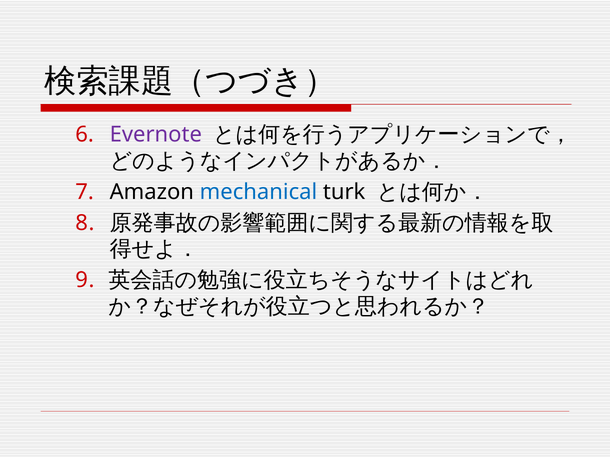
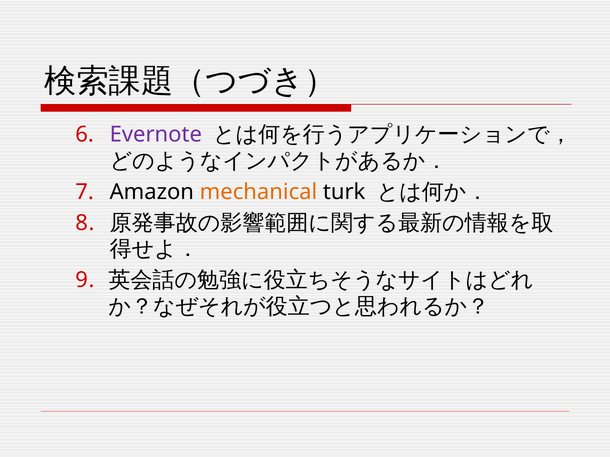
mechanical colour: blue -> orange
